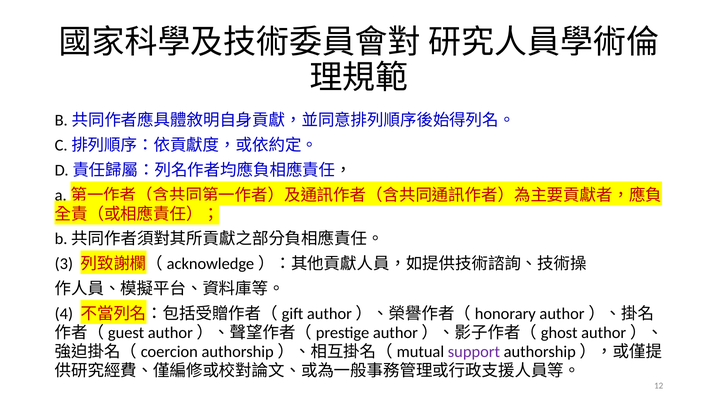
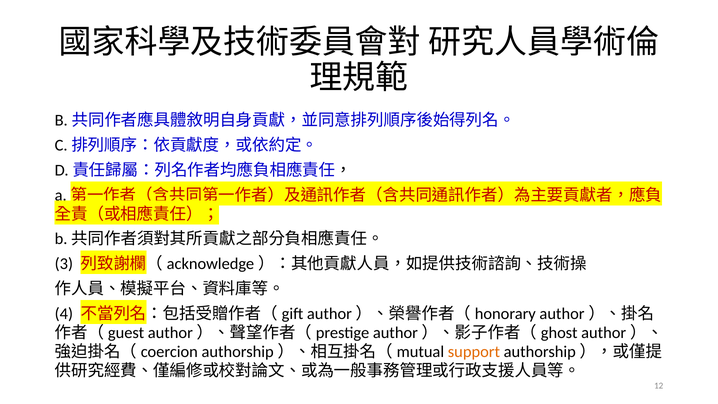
support colour: purple -> orange
